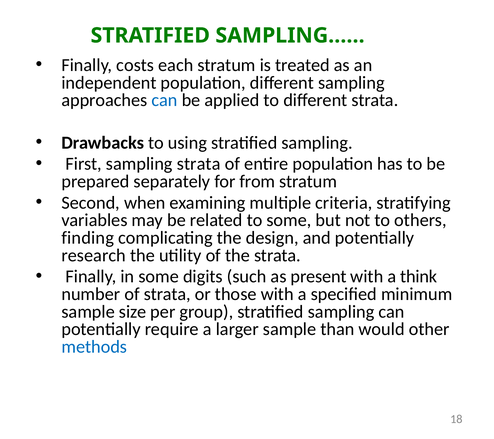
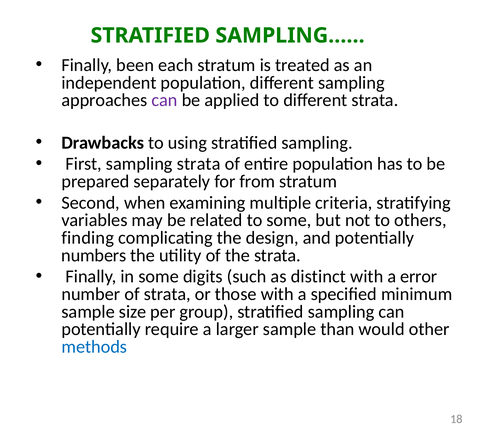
costs: costs -> been
can at (165, 100) colour: blue -> purple
research: research -> numbers
present: present -> distinct
think: think -> error
